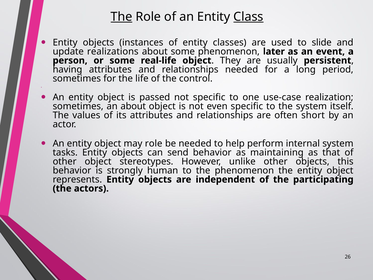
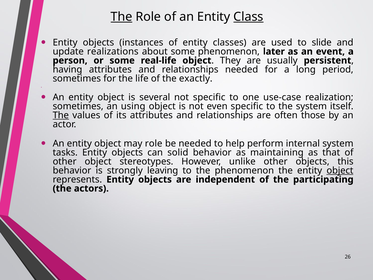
control: control -> exactly
passed: passed -> several
an about: about -> using
The at (61, 115) underline: none -> present
short: short -> those
send: send -> solid
human: human -> leaving
object at (340, 170) underline: none -> present
